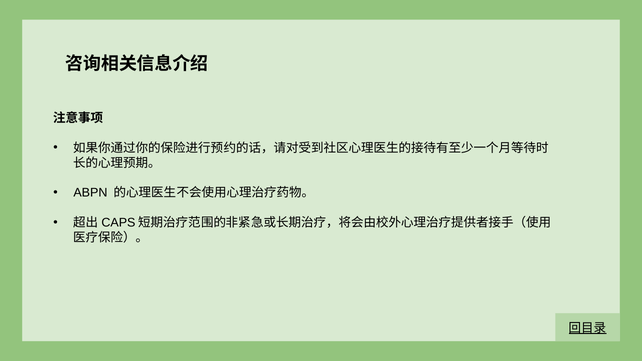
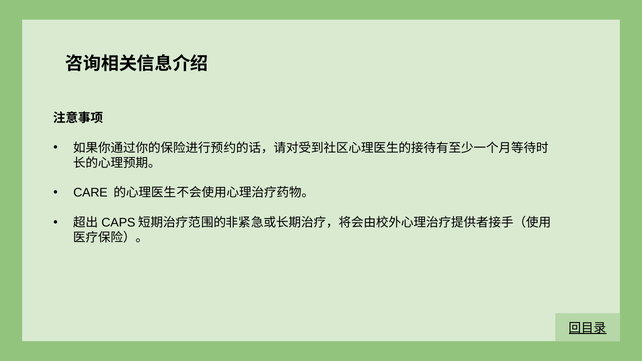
ABPN: ABPN -> CARE
